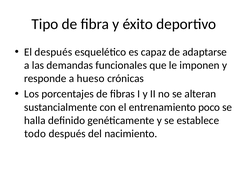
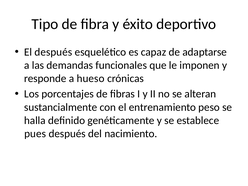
poco: poco -> peso
todo: todo -> pues
